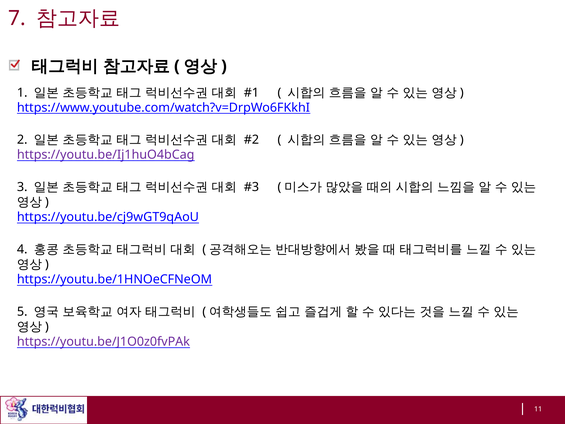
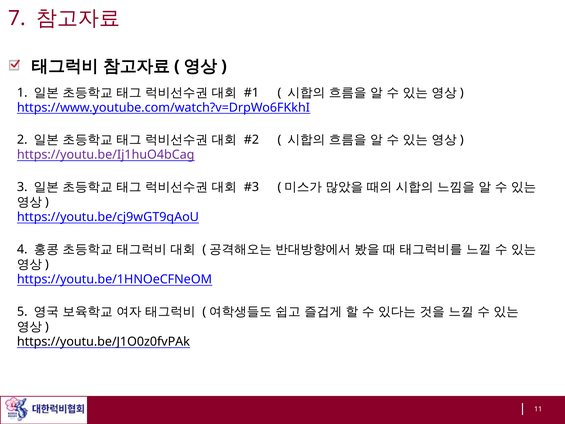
https://youtu.be/J1O0z0fvPAk colour: purple -> black
